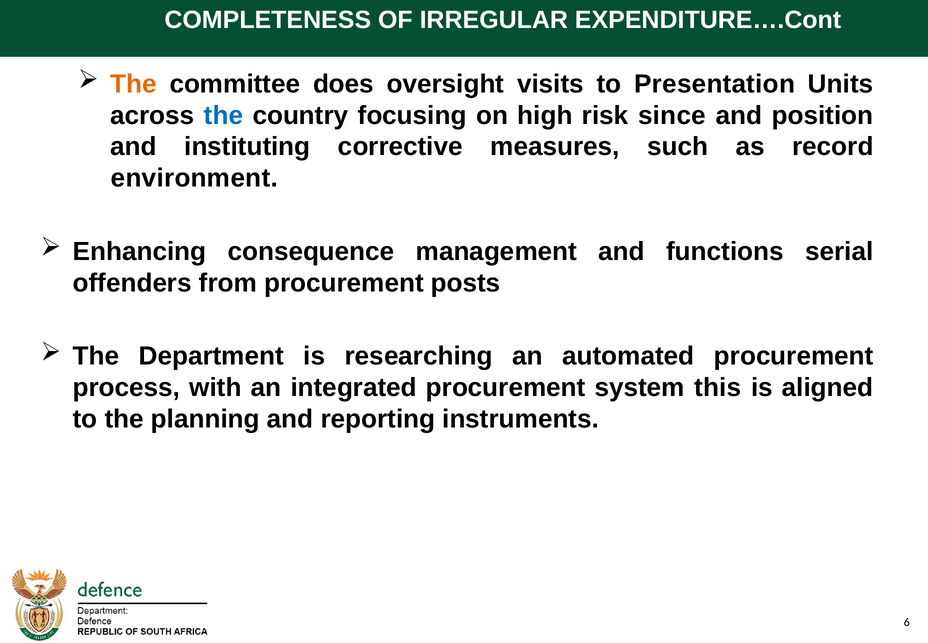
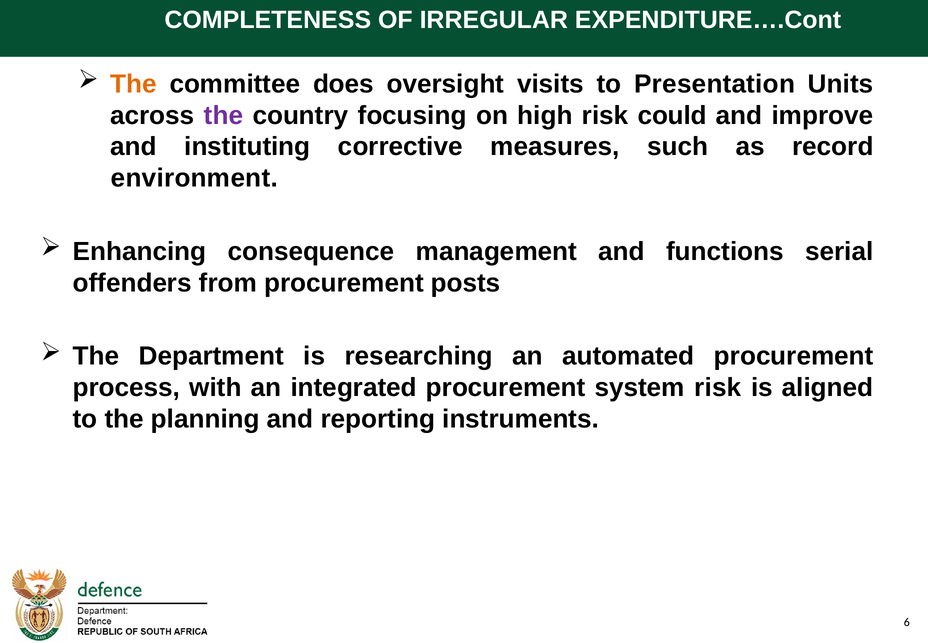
the at (223, 115) colour: blue -> purple
since: since -> could
position: position -> improve
system this: this -> risk
